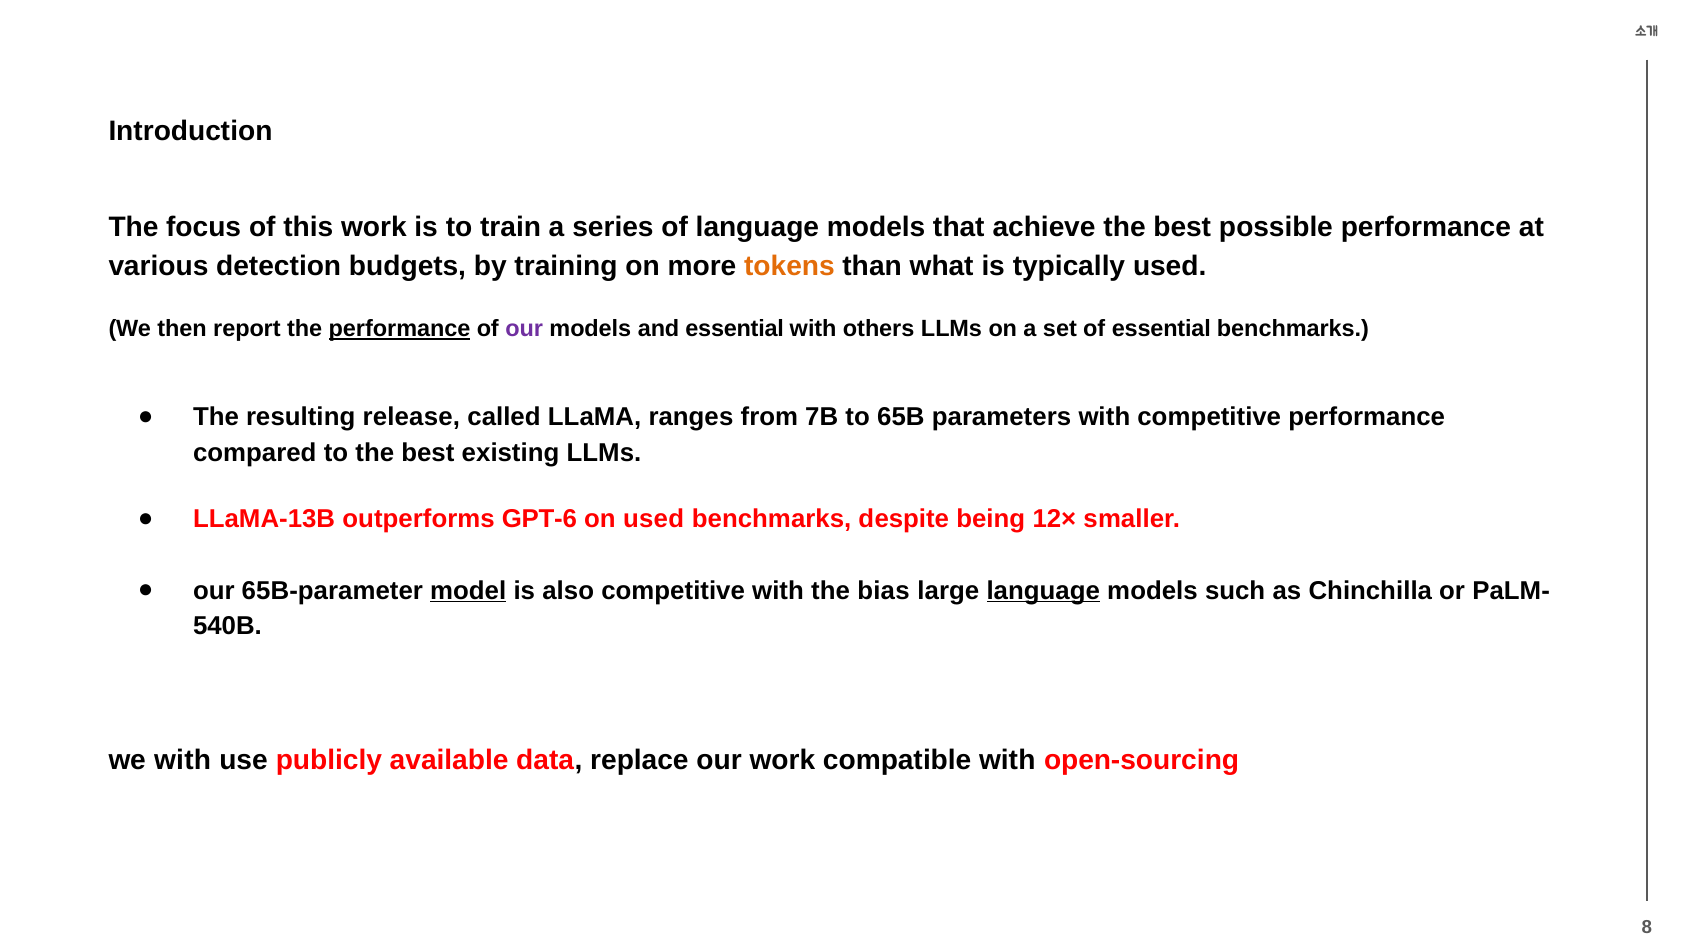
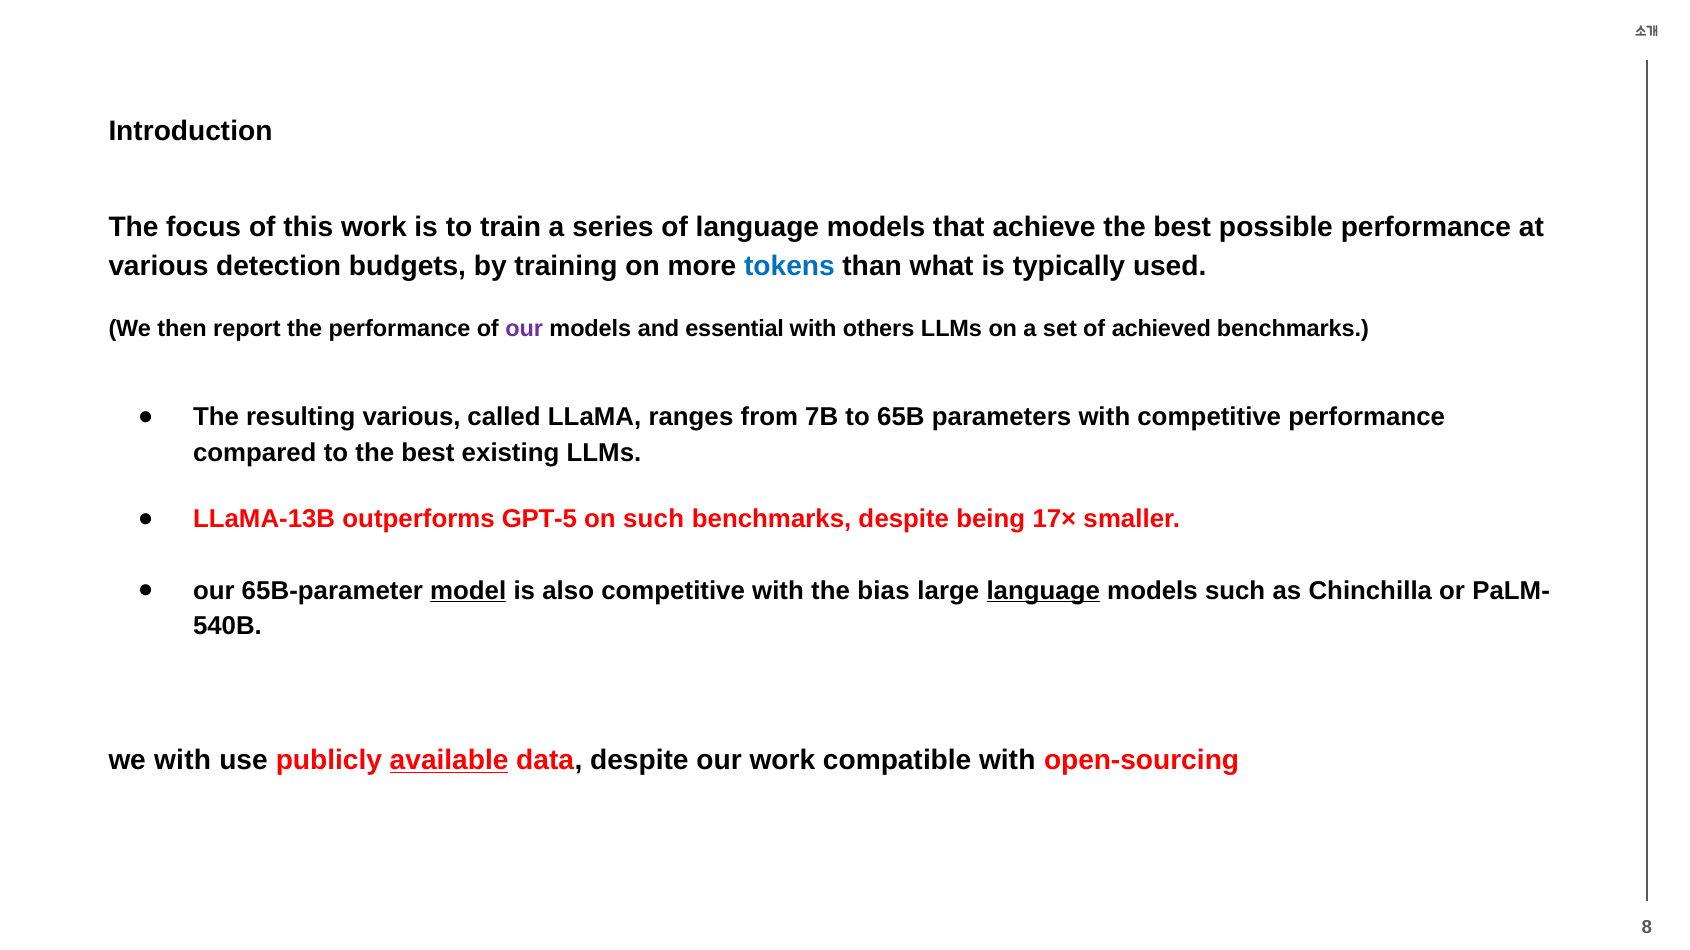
tokens colour: orange -> blue
performance at (400, 329) underline: present -> none
of essential: essential -> achieved
resulting release: release -> various
GPT-6: GPT-6 -> GPT-5
on used: used -> such
12×: 12× -> 17×
available underline: none -> present
data replace: replace -> despite
